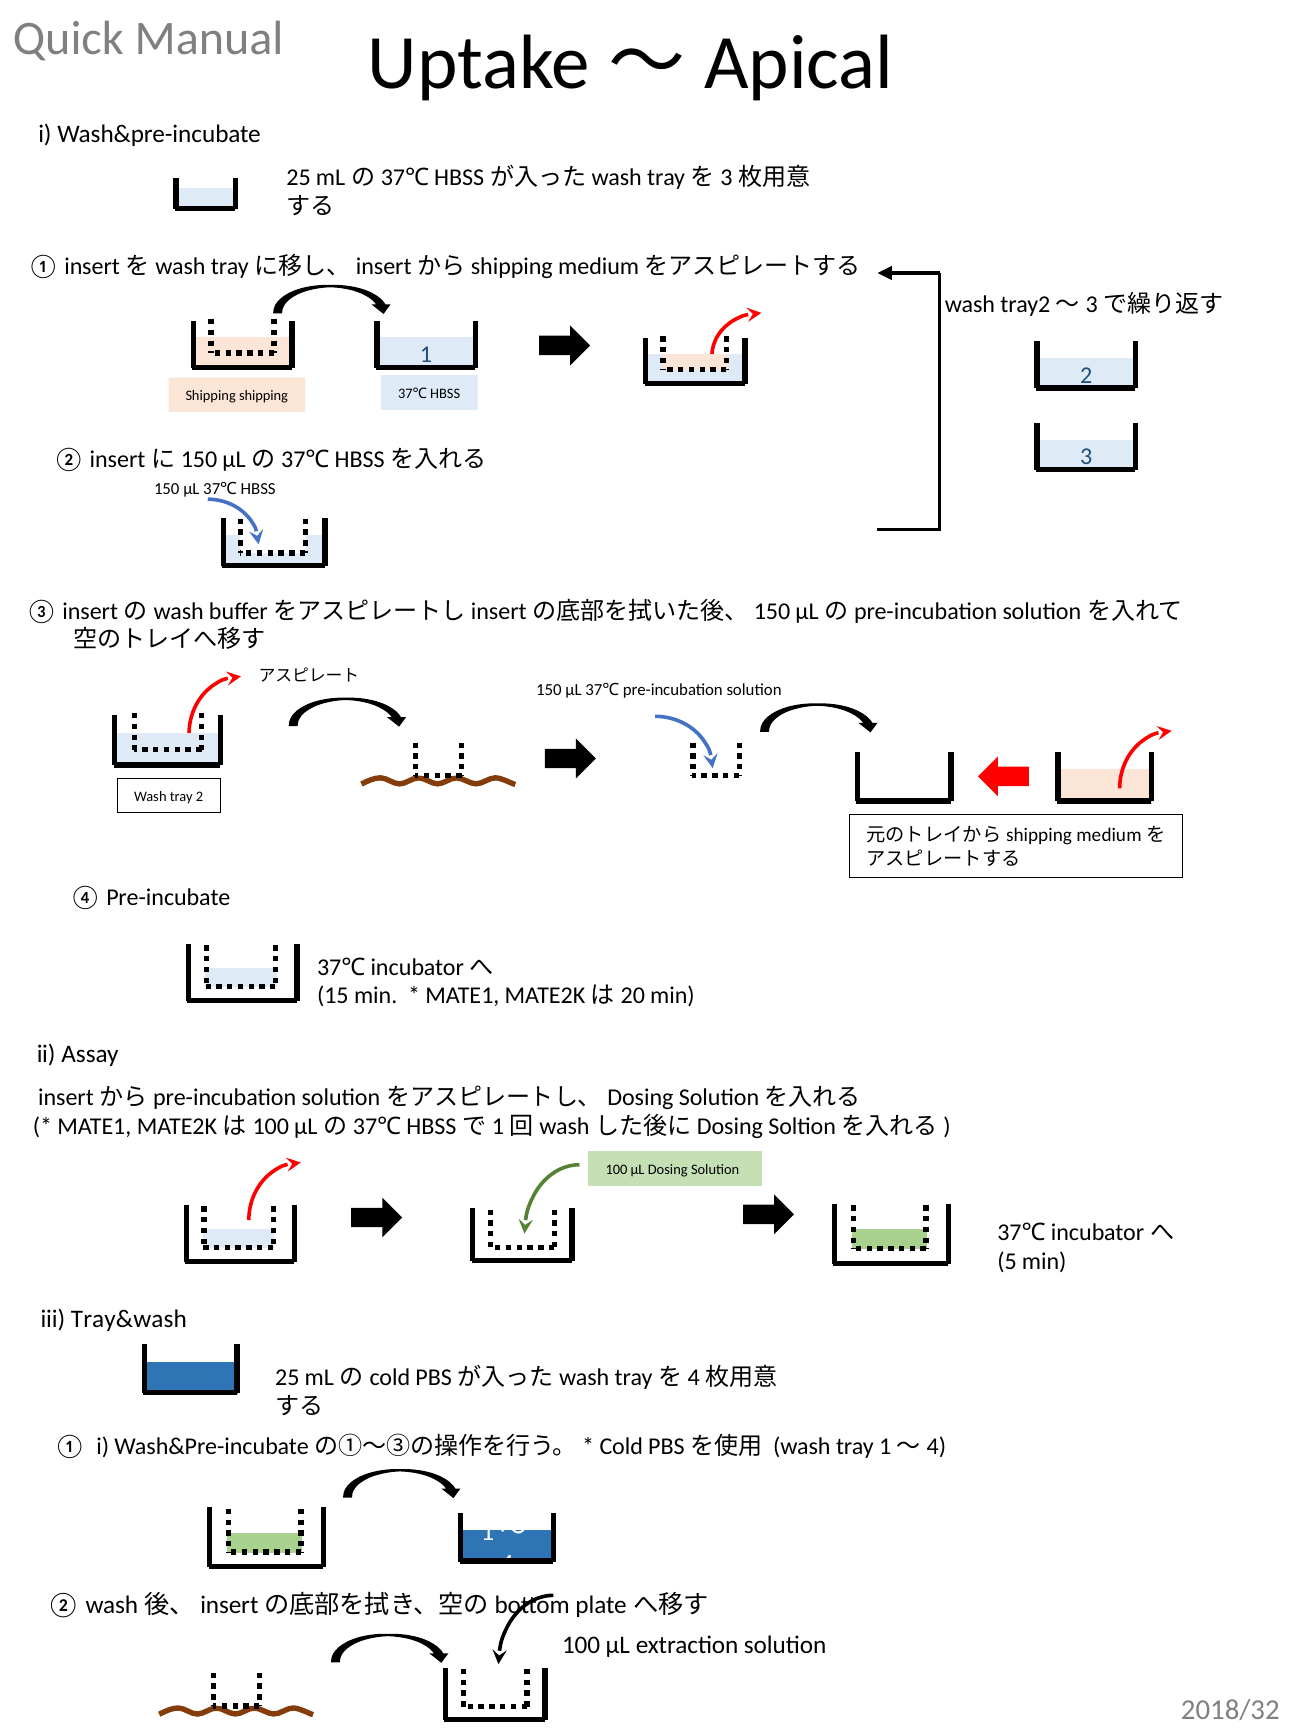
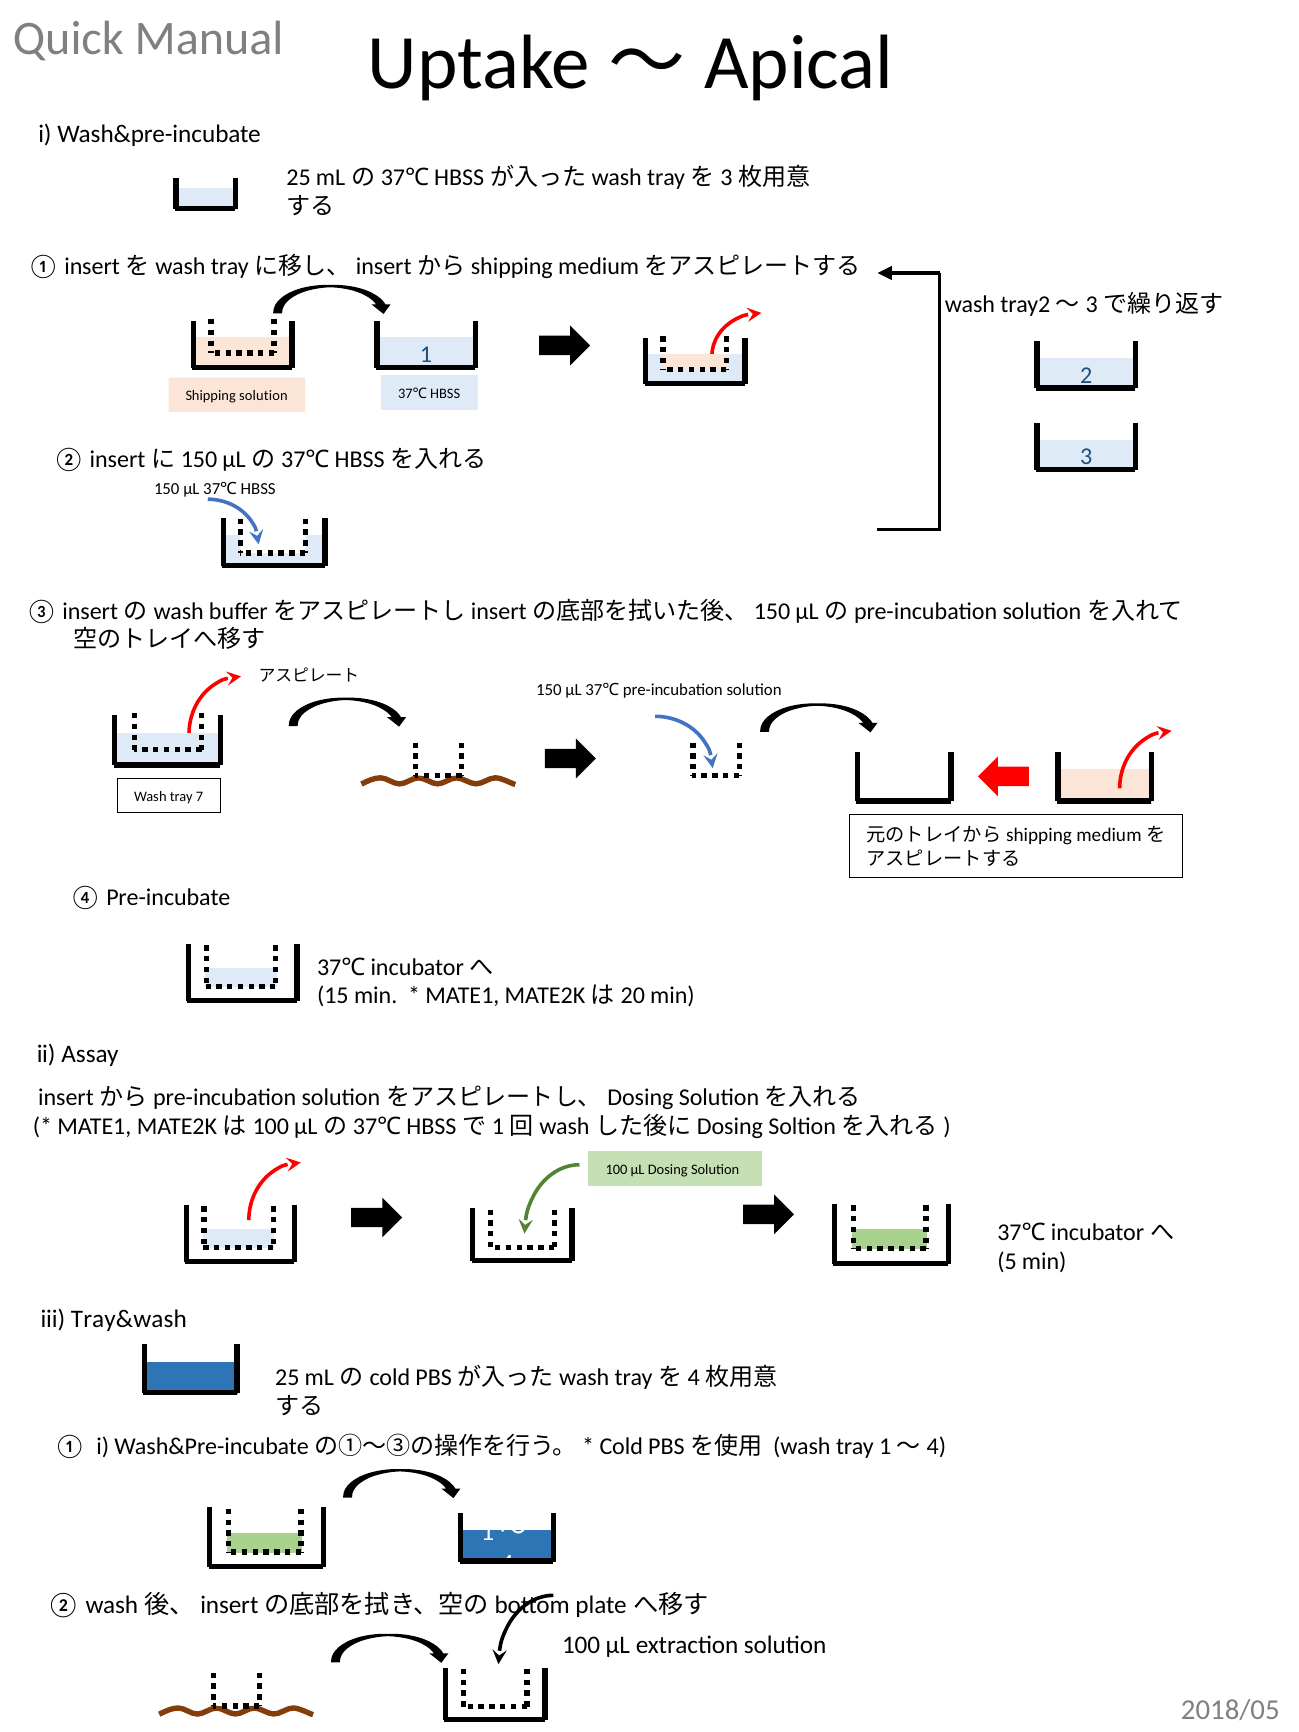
Shipping shipping: shipping -> solution
tray 2: 2 -> 7
2018/32: 2018/32 -> 2018/05
